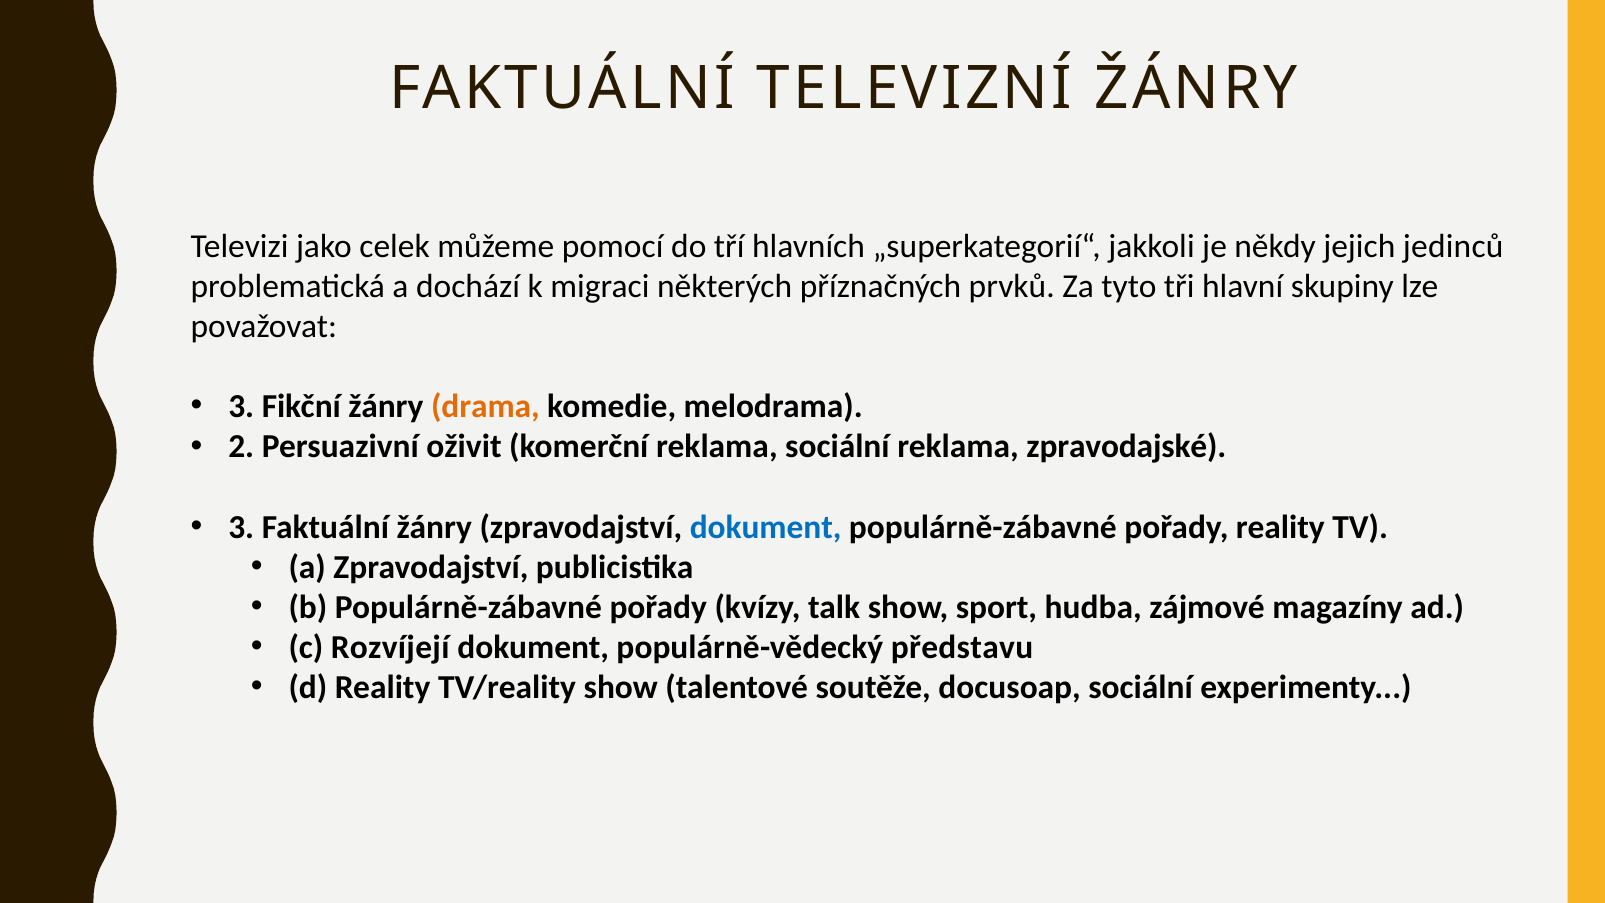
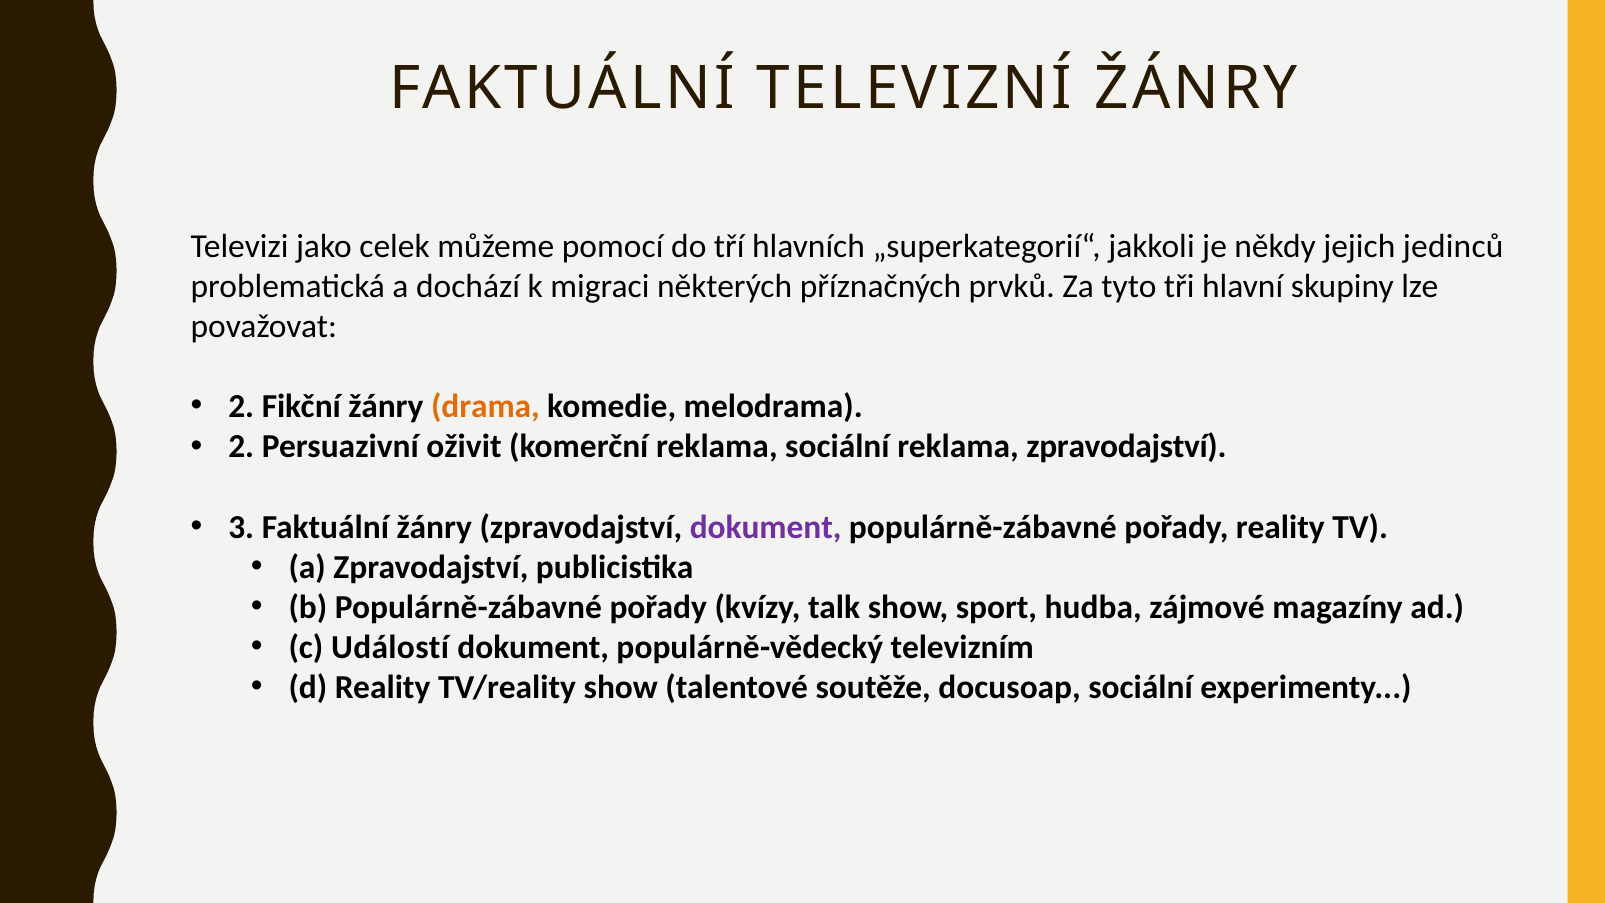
3 at (241, 407): 3 -> 2
reklama zpravodajské: zpravodajské -> zpravodajství
dokument at (766, 527) colour: blue -> purple
Rozvíjejí: Rozvíjejí -> Událostí
představu: představu -> televizním
